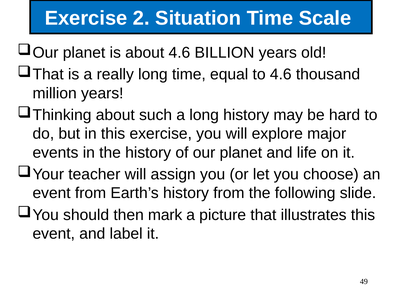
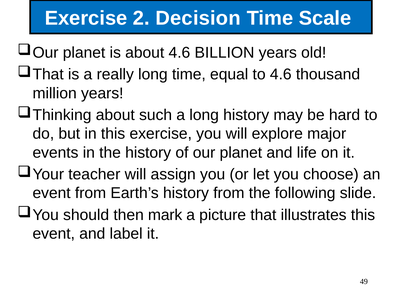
Situation: Situation -> Decision
